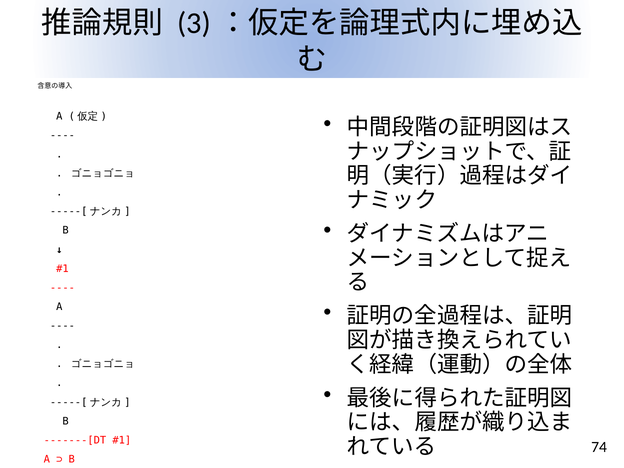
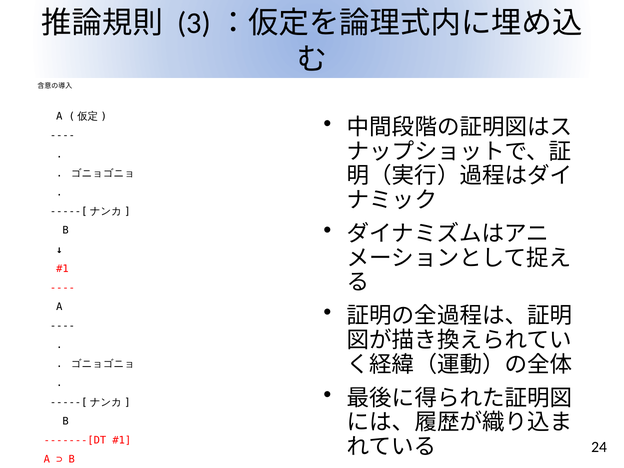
74: 74 -> 24
